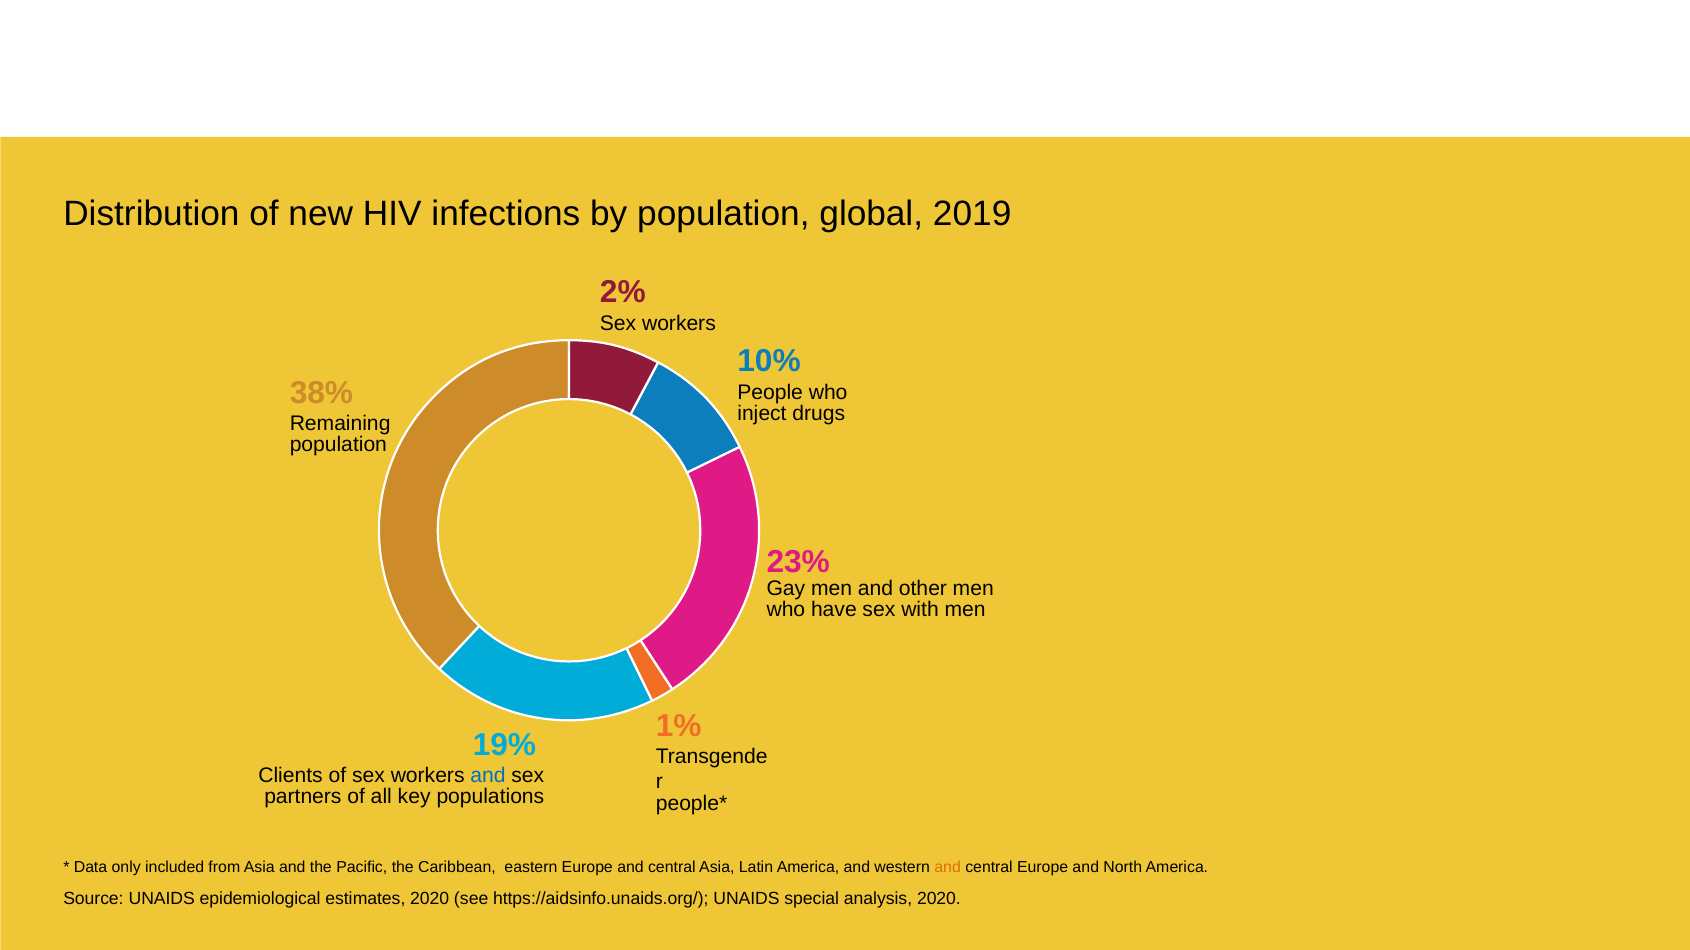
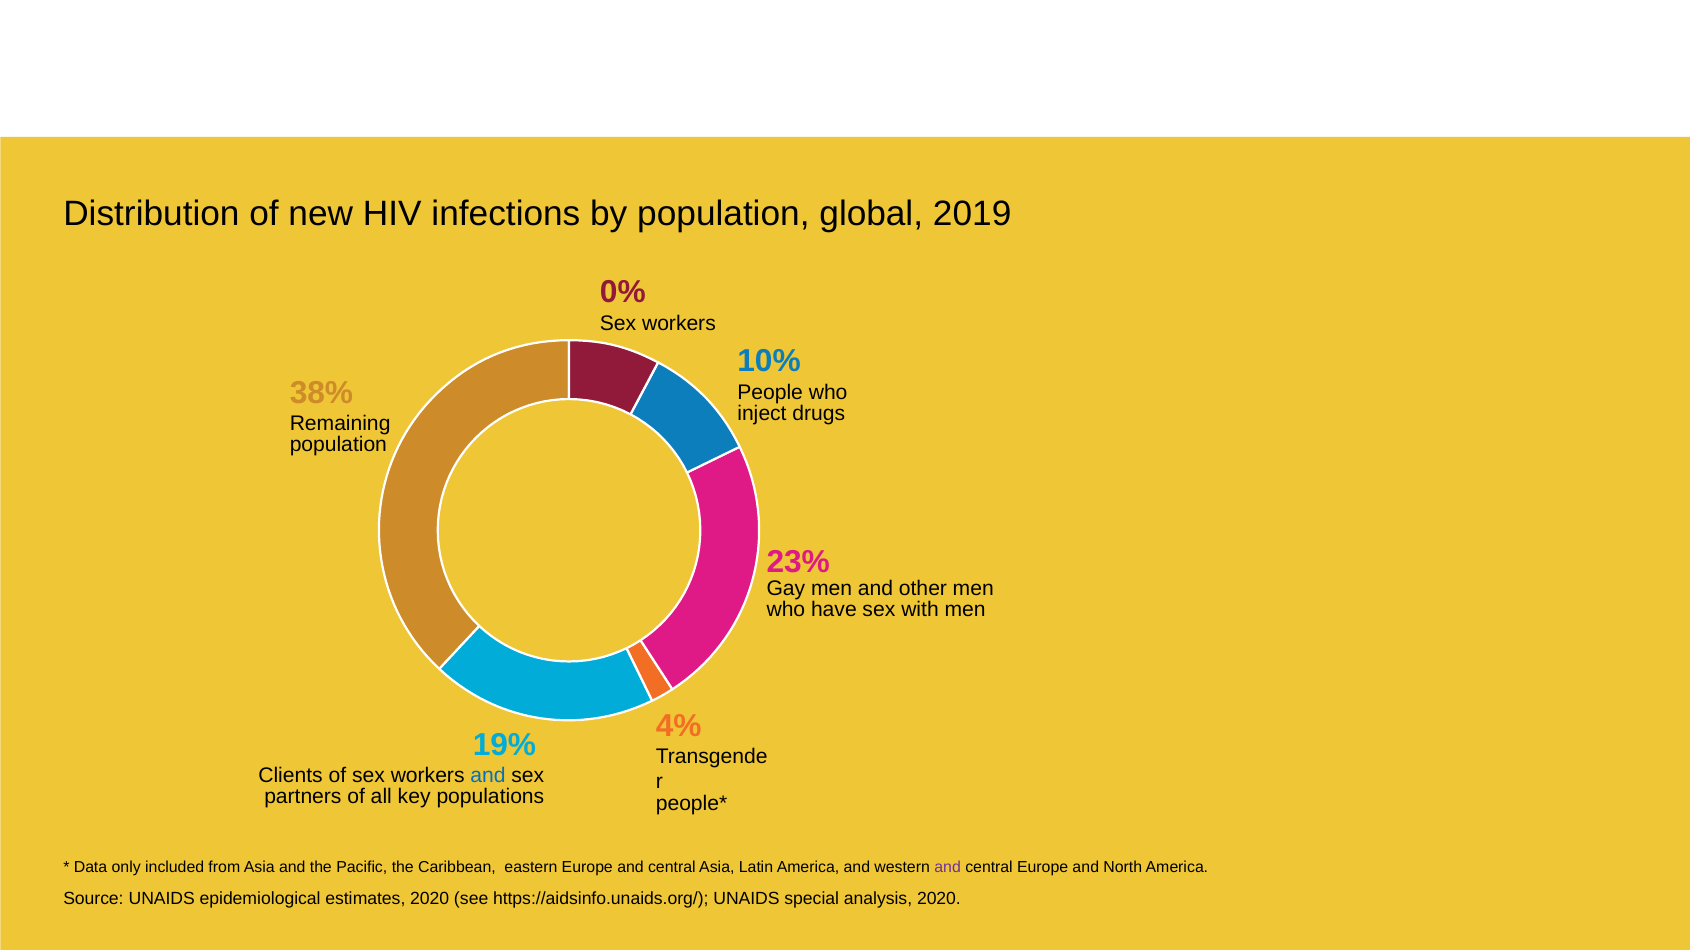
2%: 2% -> 0%
1%: 1% -> 4%
and at (948, 868) colour: orange -> purple
